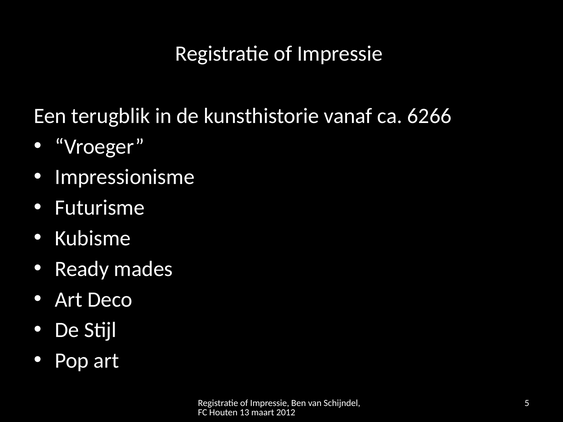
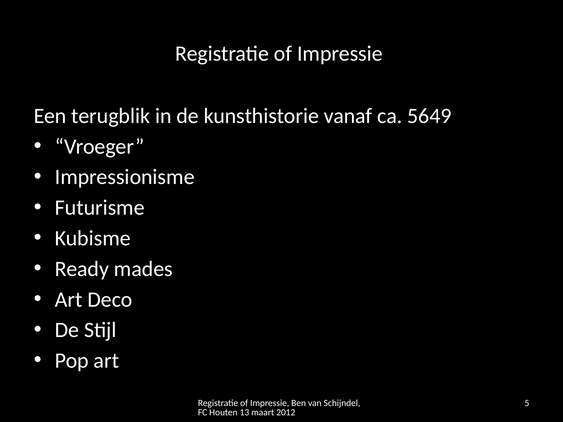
6266: 6266 -> 5649
